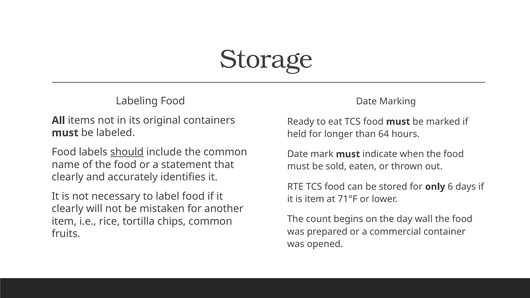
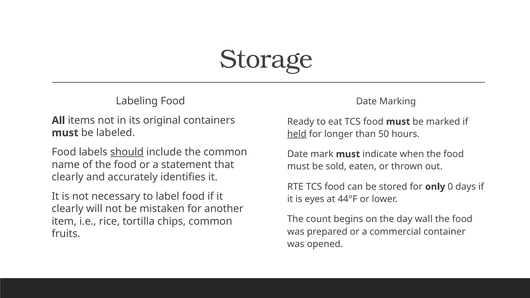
held underline: none -> present
64: 64 -> 50
6: 6 -> 0
is item: item -> eyes
71°F: 71°F -> 44°F
